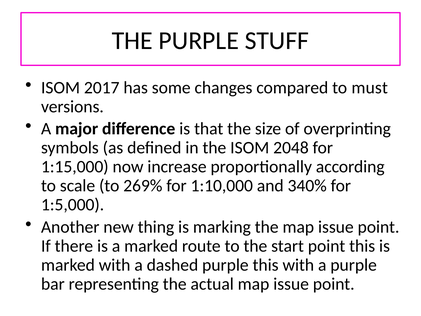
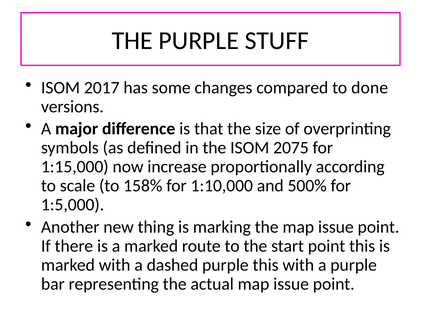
must: must -> done
2048: 2048 -> 2075
269%: 269% -> 158%
340%: 340% -> 500%
